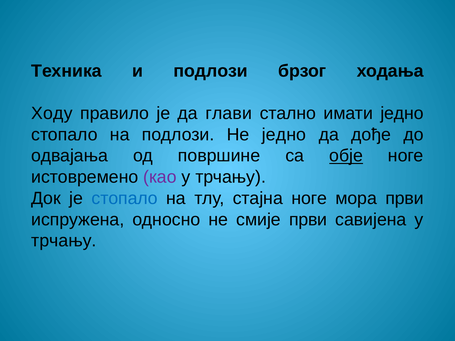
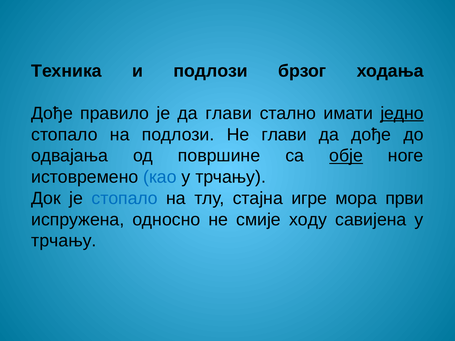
Ходу at (52, 113): Ходу -> Дође
једно at (402, 113) underline: none -> present
Не једно: једно -> глави
као colour: purple -> blue
стајна ноге: ноге -> игре
смије први: први -> ходу
